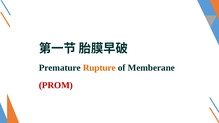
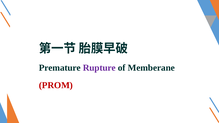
Rupture colour: orange -> purple
